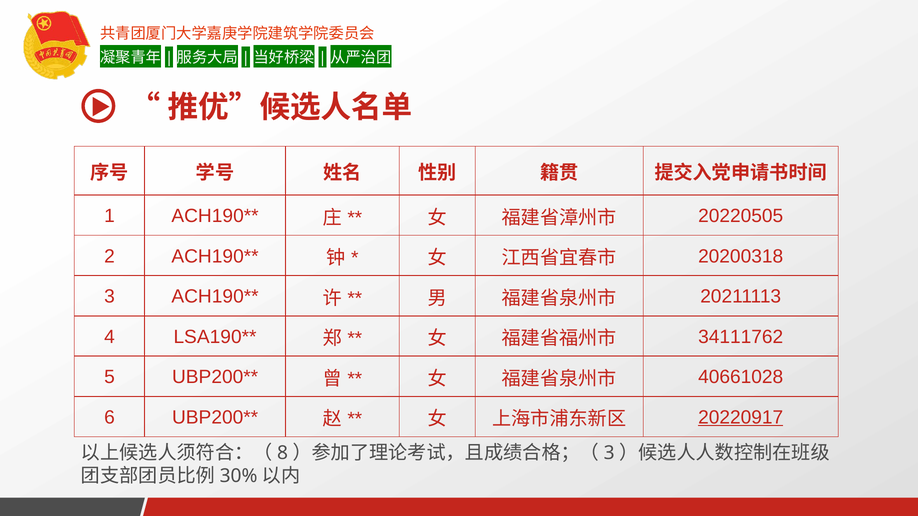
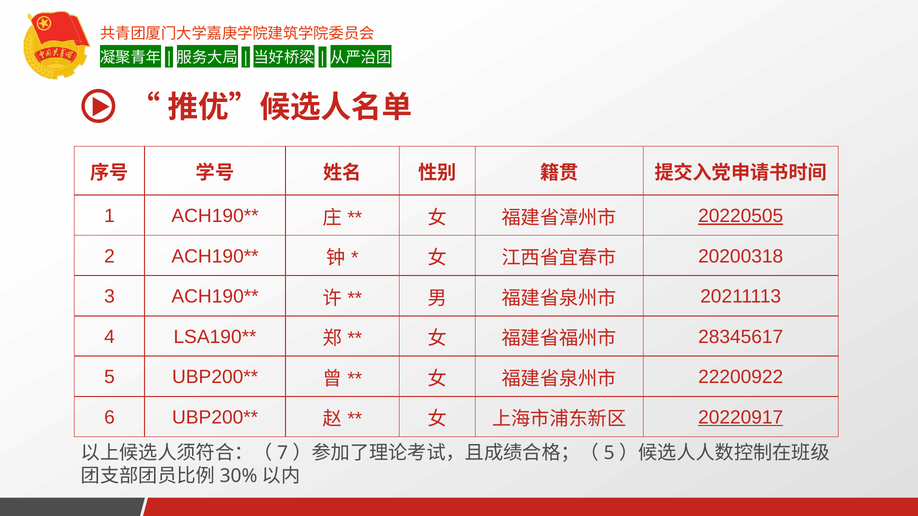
20220505 underline: none -> present
34111762: 34111762 -> 28345617
40661028: 40661028 -> 22200922
8: 8 -> 7
3 at (609, 453): 3 -> 5
